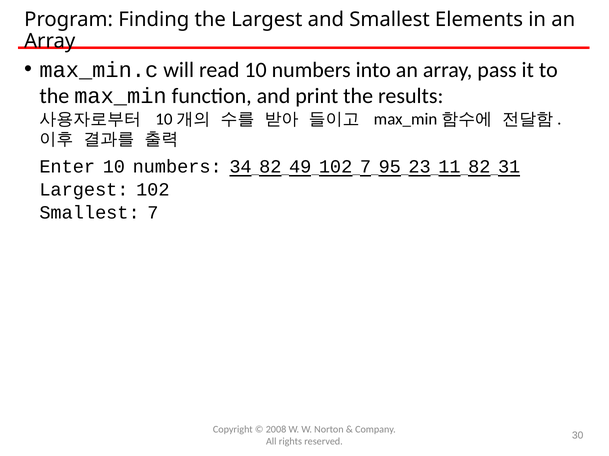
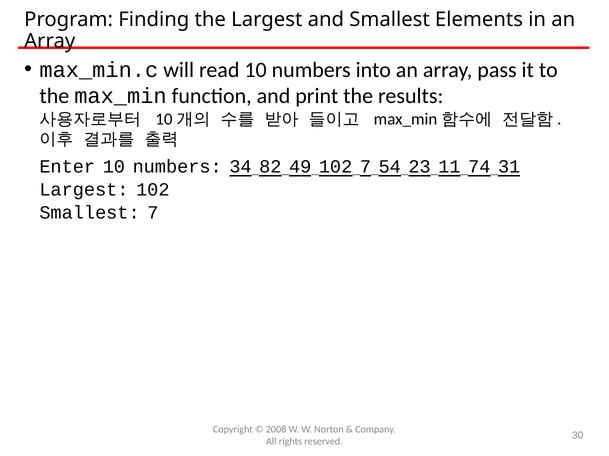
95: 95 -> 54
11 82: 82 -> 74
